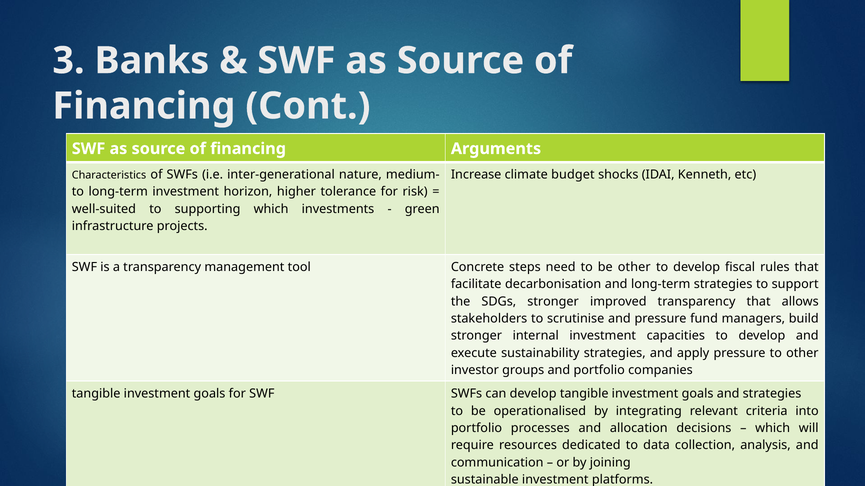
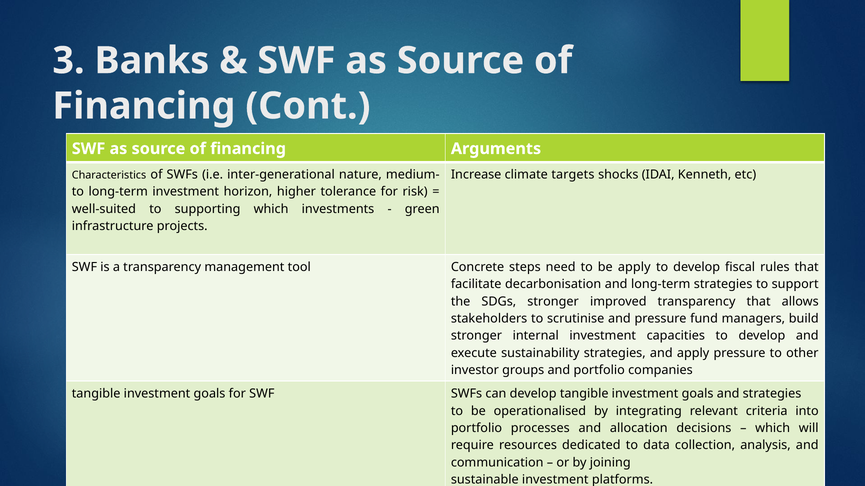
budget: budget -> targets
be other: other -> apply
